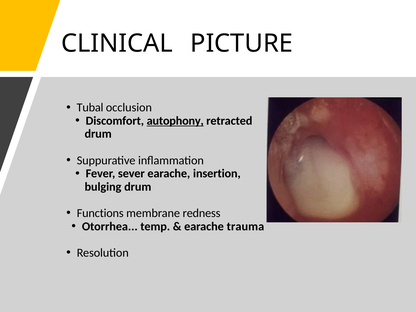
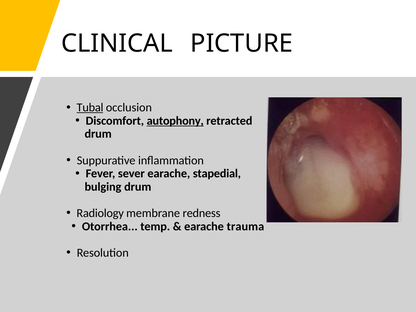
Tubal underline: none -> present
insertion: insertion -> stapedial
Functions: Functions -> Radiology
